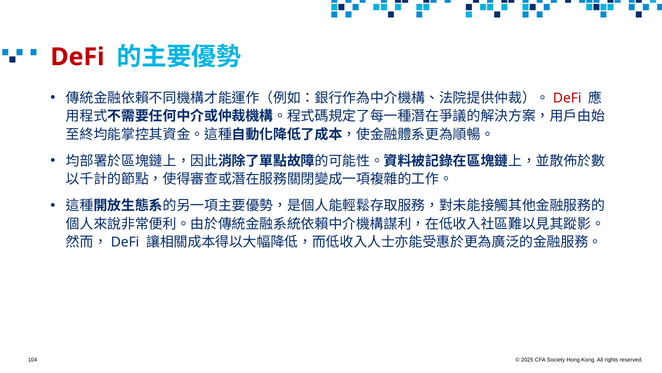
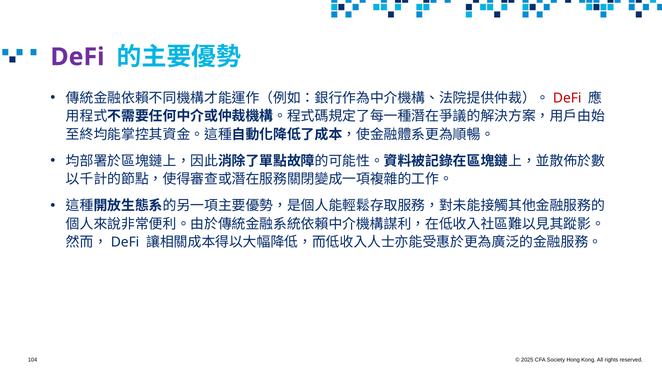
DeFi at (77, 57) colour: red -> purple
